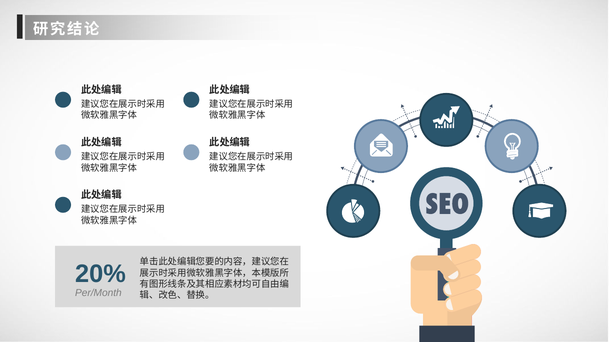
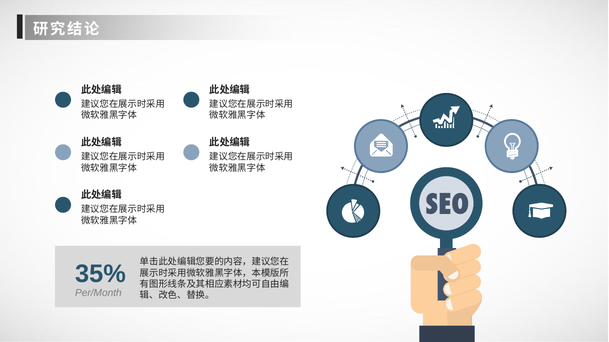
20%: 20% -> 35%
